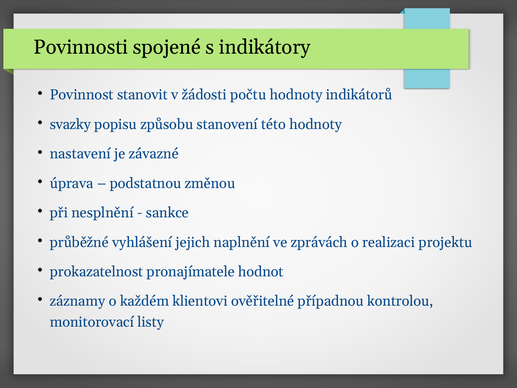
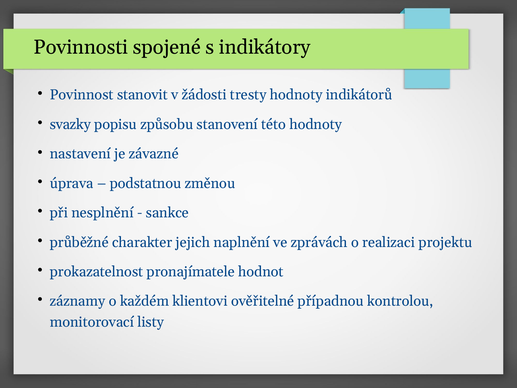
počtu: počtu -> tresty
vyhlášení: vyhlášení -> charakter
